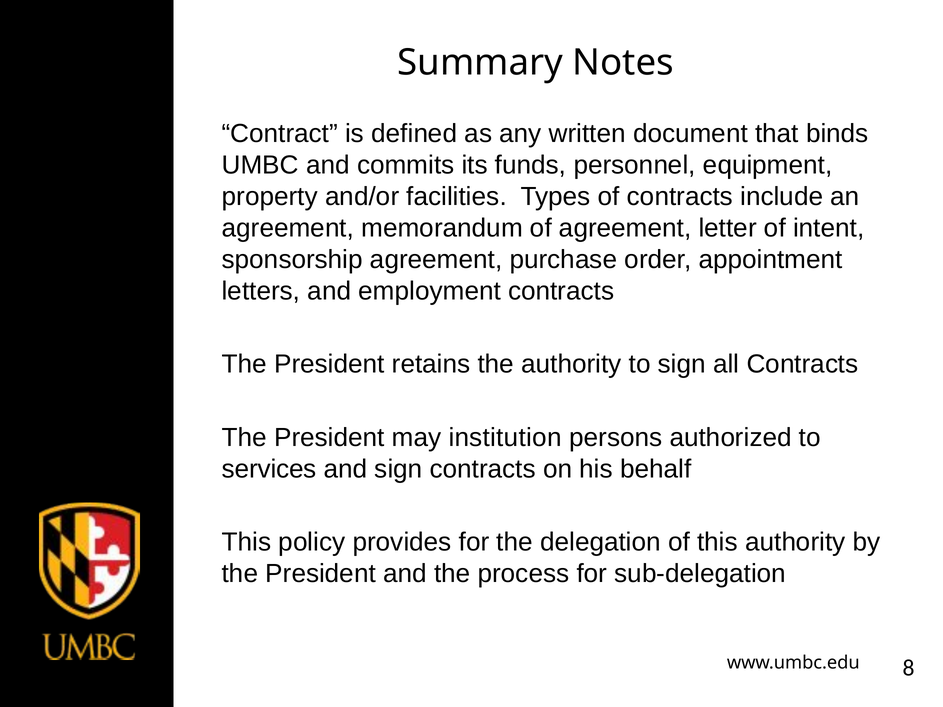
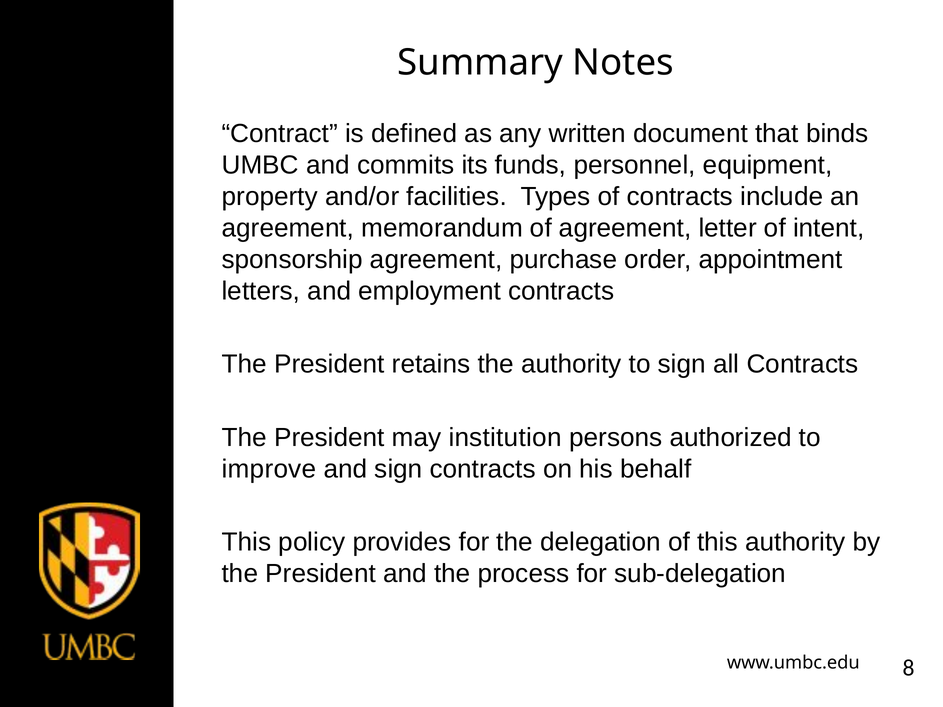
services: services -> improve
